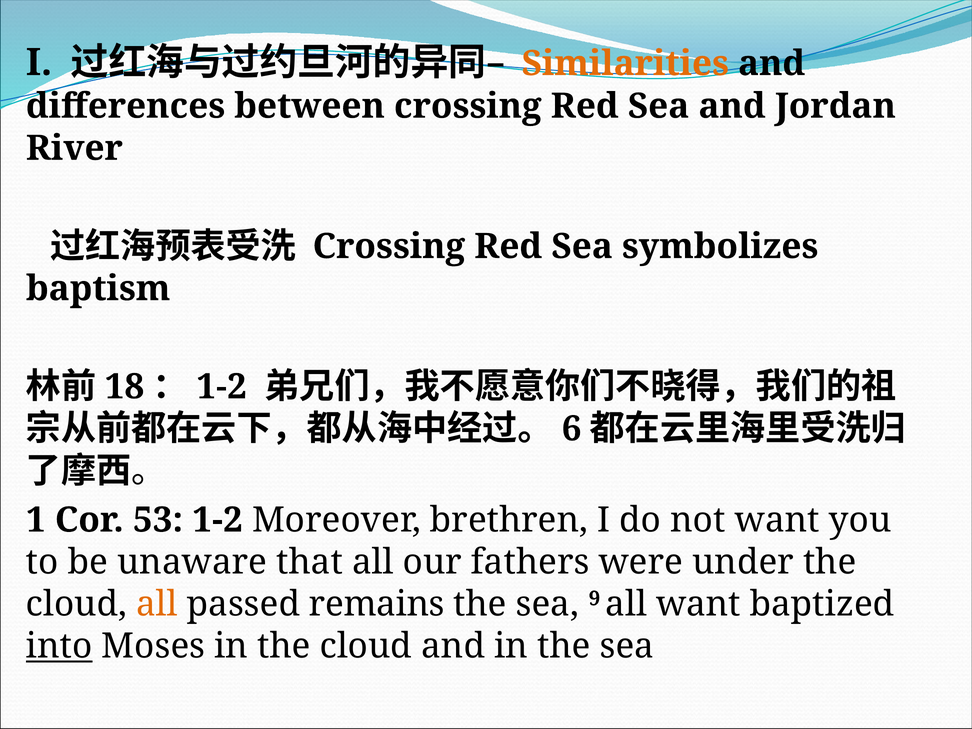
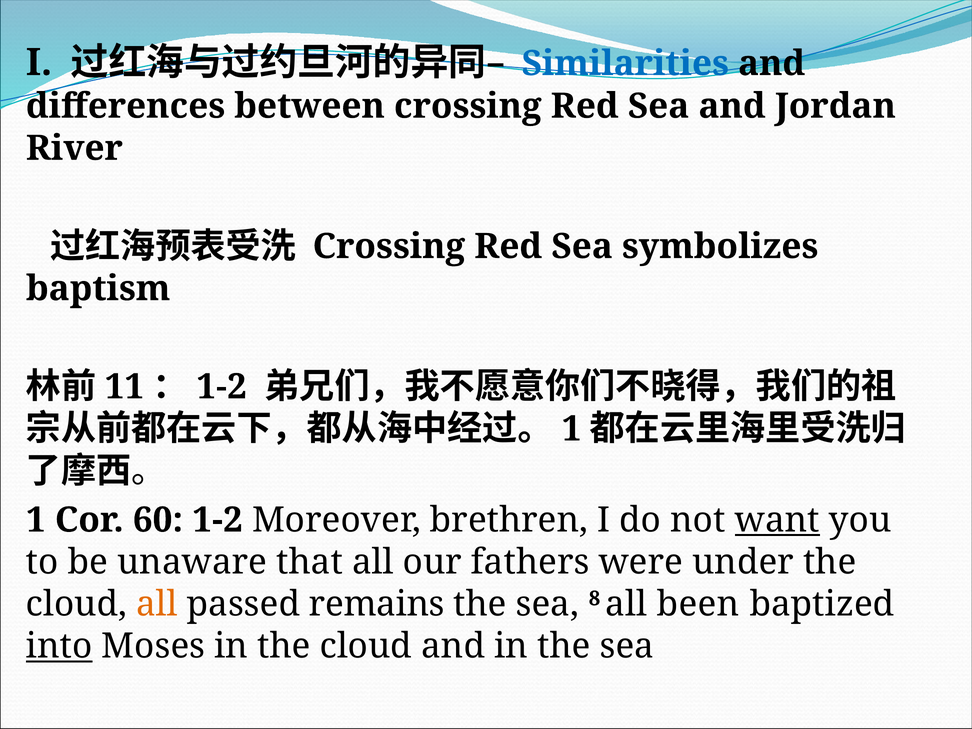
Similarities colour: orange -> blue
18: 18 -> 11
6 at (572, 429): 6 -> 1
53: 53 -> 60
want at (777, 520) underline: none -> present
9: 9 -> 8
all want: want -> been
